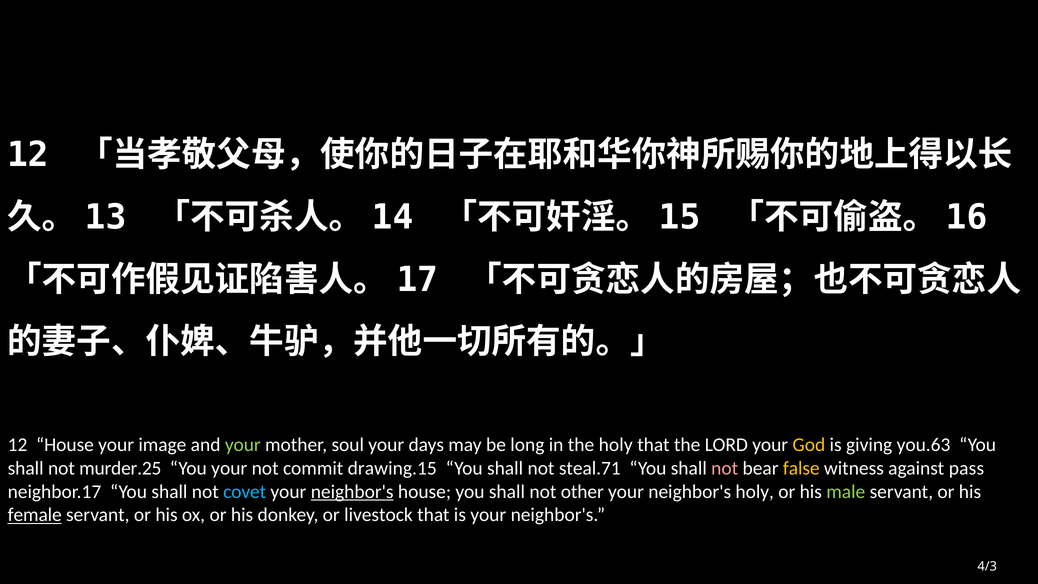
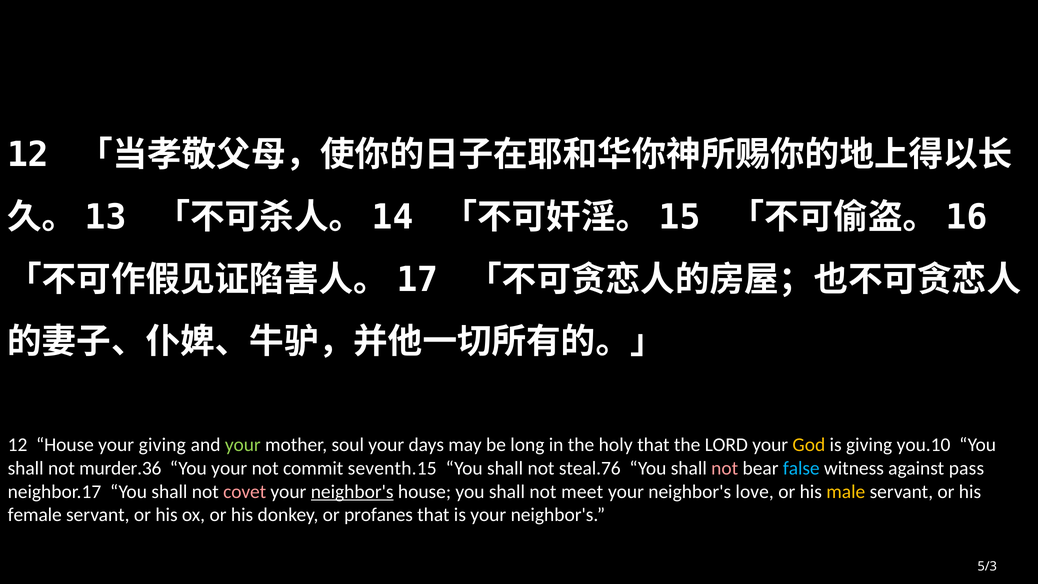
your image: image -> giving
you.63: you.63 -> you.10
murder.25: murder.25 -> murder.36
drawing.15: drawing.15 -> seventh.15
steal.71: steal.71 -> steal.76
false colour: yellow -> light blue
covet colour: light blue -> pink
other: other -> meet
neighbor's holy: holy -> love
male colour: light green -> yellow
female underline: present -> none
livestock: livestock -> profanes
4/3: 4/3 -> 5/3
